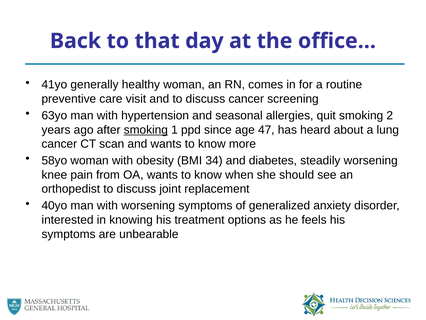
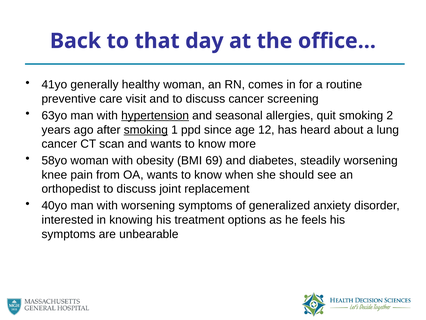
hypertension underline: none -> present
47: 47 -> 12
34: 34 -> 69
